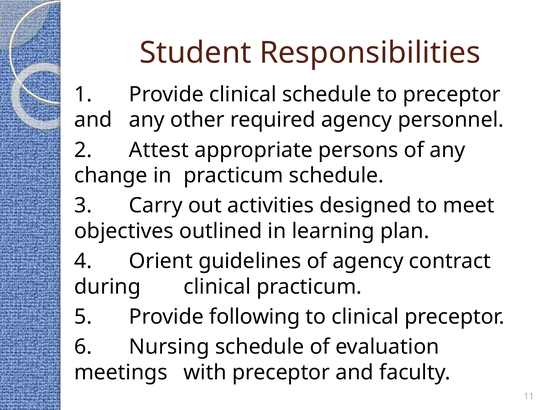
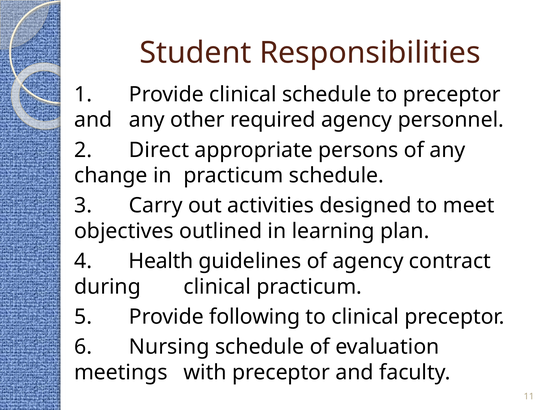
Attest: Attest -> Direct
Orient: Orient -> Health
